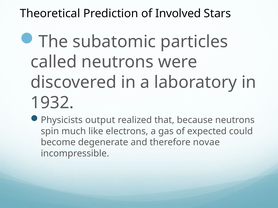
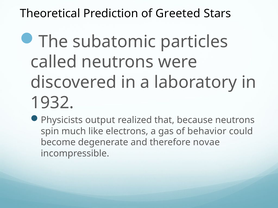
Involved: Involved -> Greeted
expected: expected -> behavior
